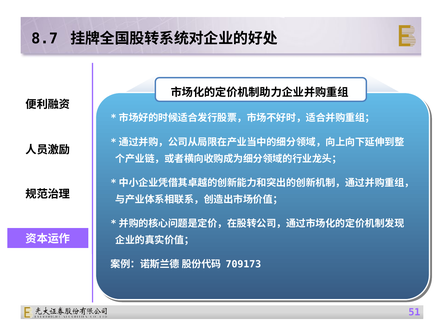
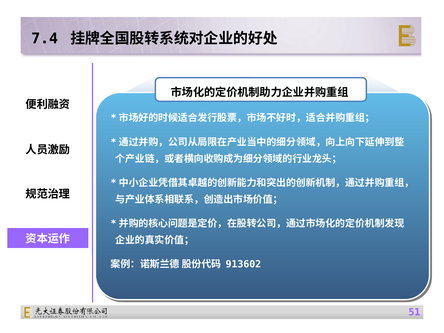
8.7: 8.7 -> 7.4
709173: 709173 -> 913602
